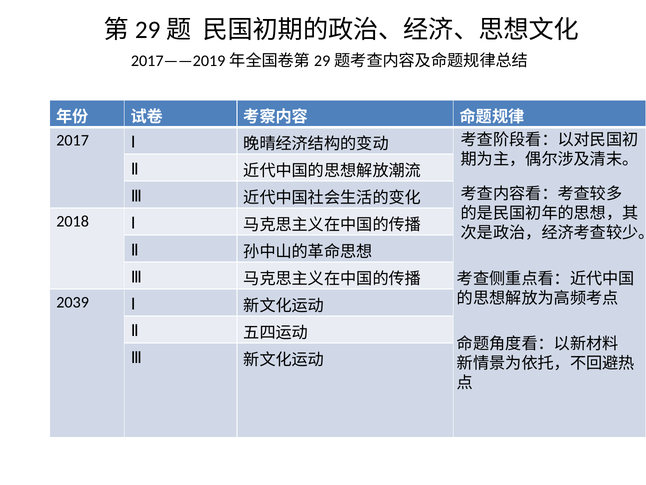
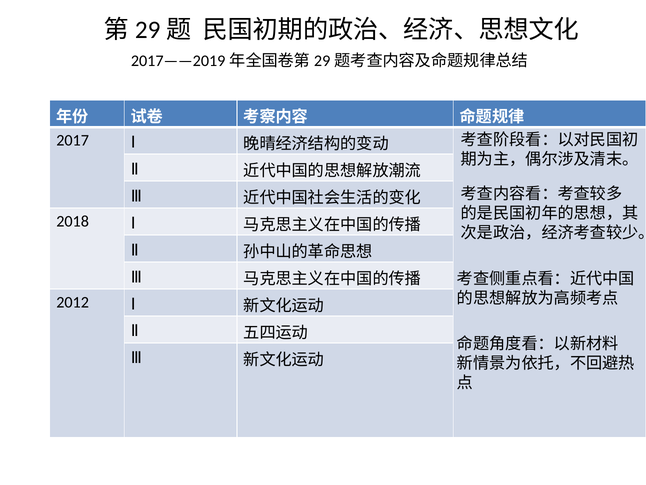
2039: 2039 -> 2012
